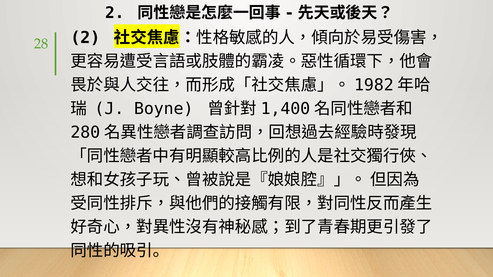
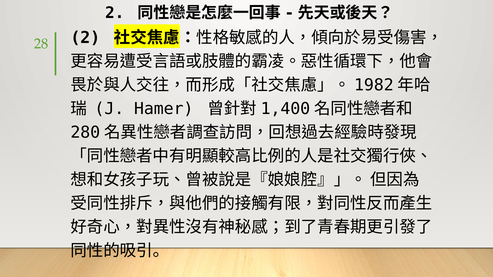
Boyne: Boyne -> Hamer
